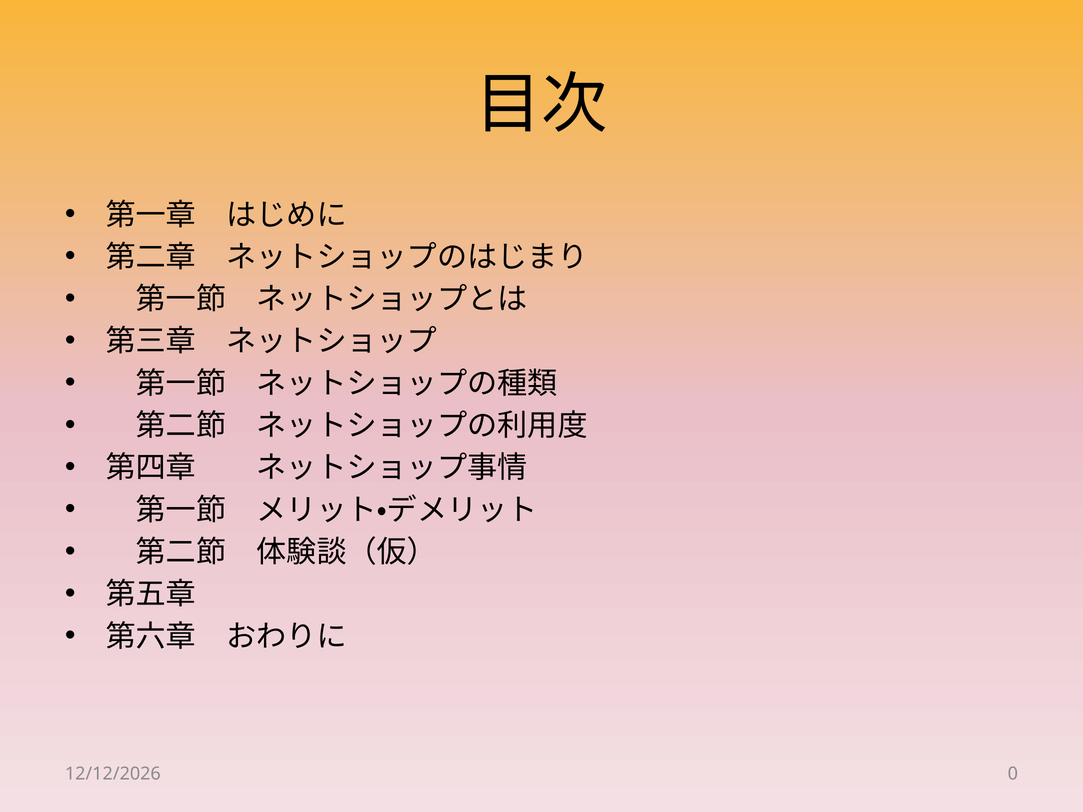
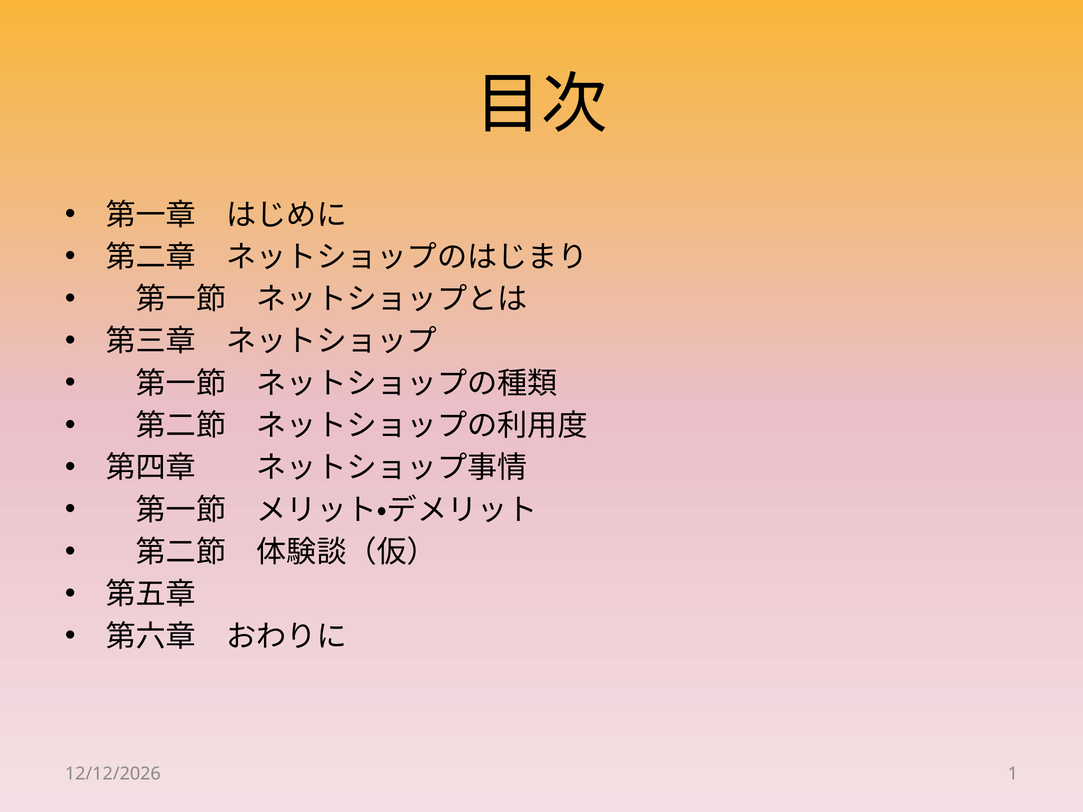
0: 0 -> 1
